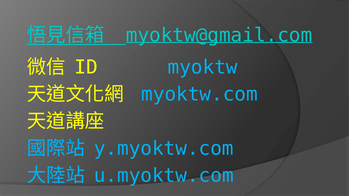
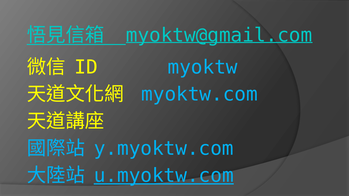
u.myoktw.com underline: none -> present
